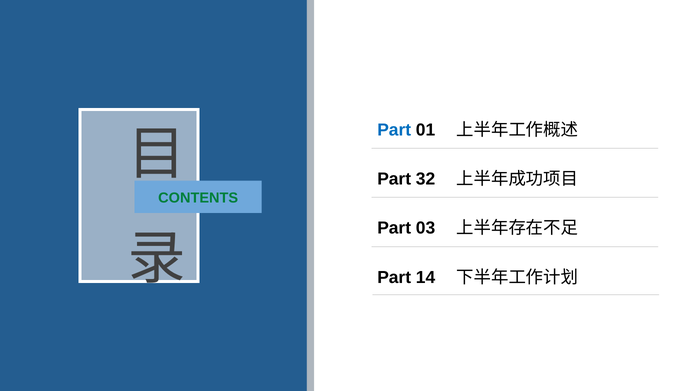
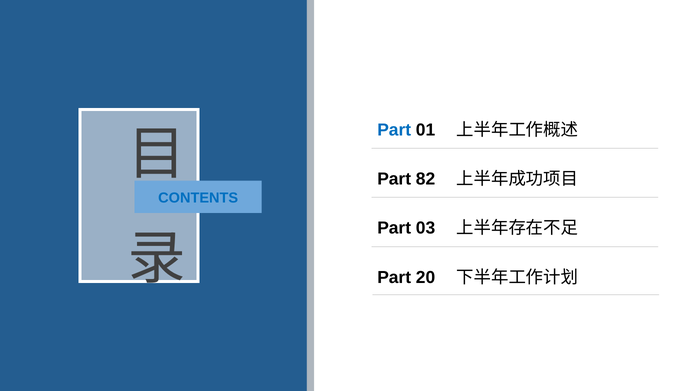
32: 32 -> 82
CONTENTS colour: green -> blue
14: 14 -> 20
